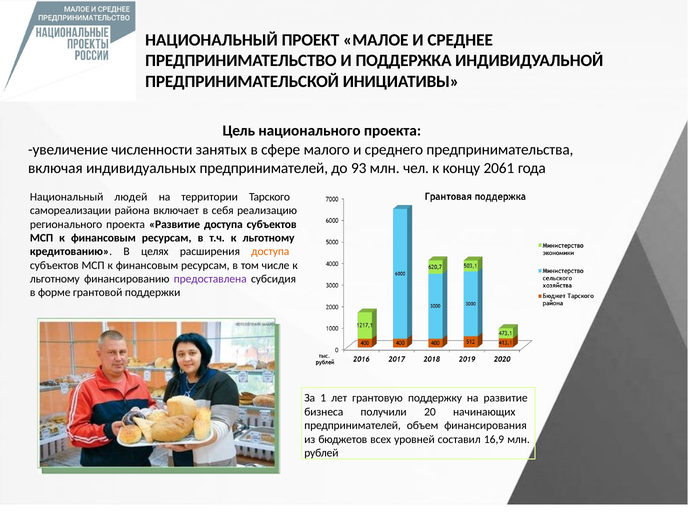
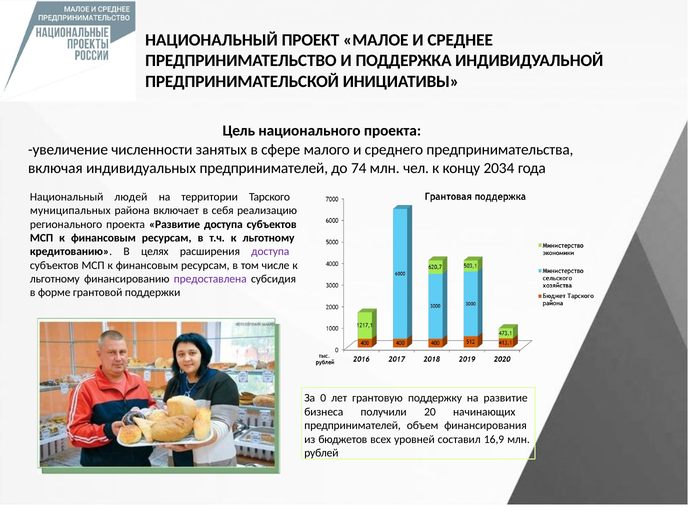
93: 93 -> 74
2061: 2061 -> 2034
самореализации: самореализации -> муниципальных
доступа at (270, 252) colour: orange -> purple
1: 1 -> 0
